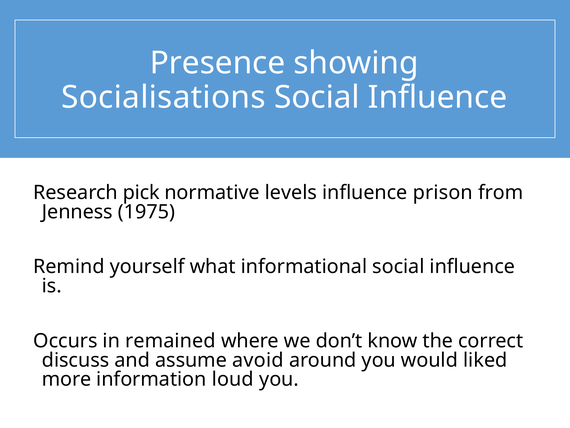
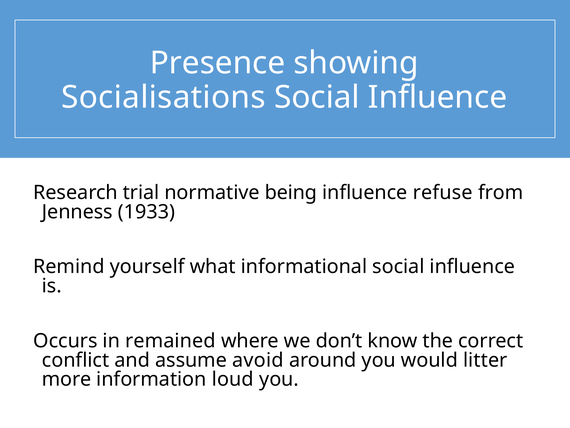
pick: pick -> trial
levels: levels -> being
prison: prison -> refuse
1975: 1975 -> 1933
discuss: discuss -> conflict
liked: liked -> litter
